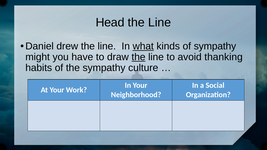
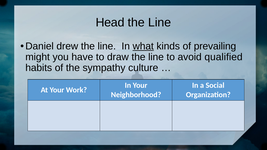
of sympathy: sympathy -> prevailing
the at (138, 57) underline: present -> none
thanking: thanking -> qualified
